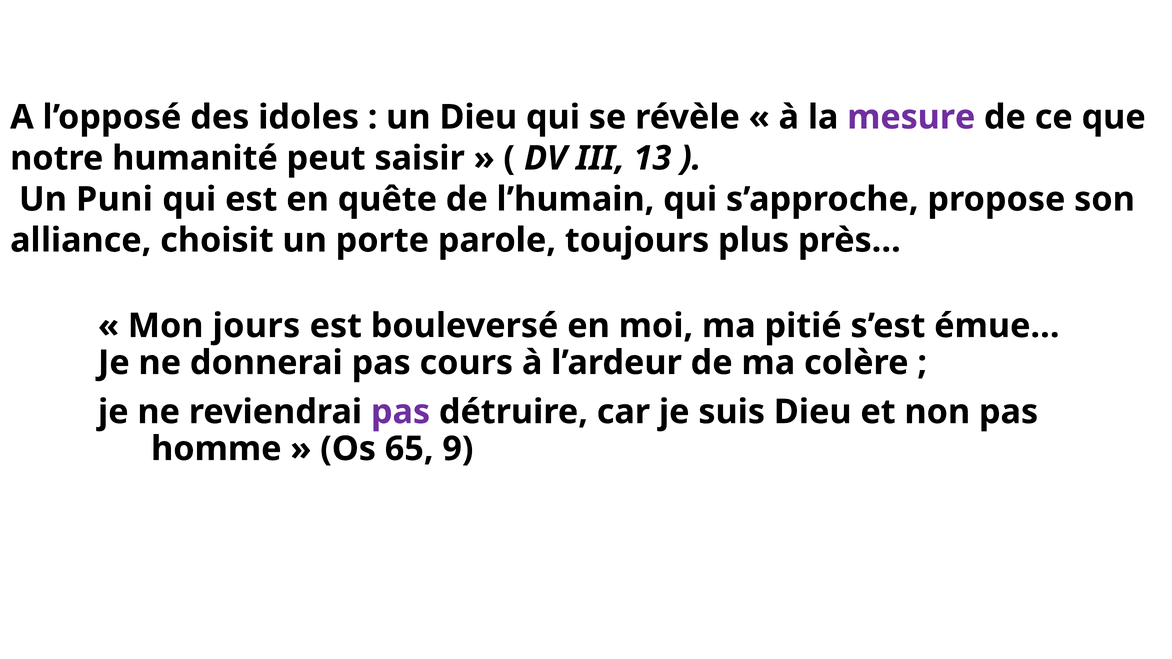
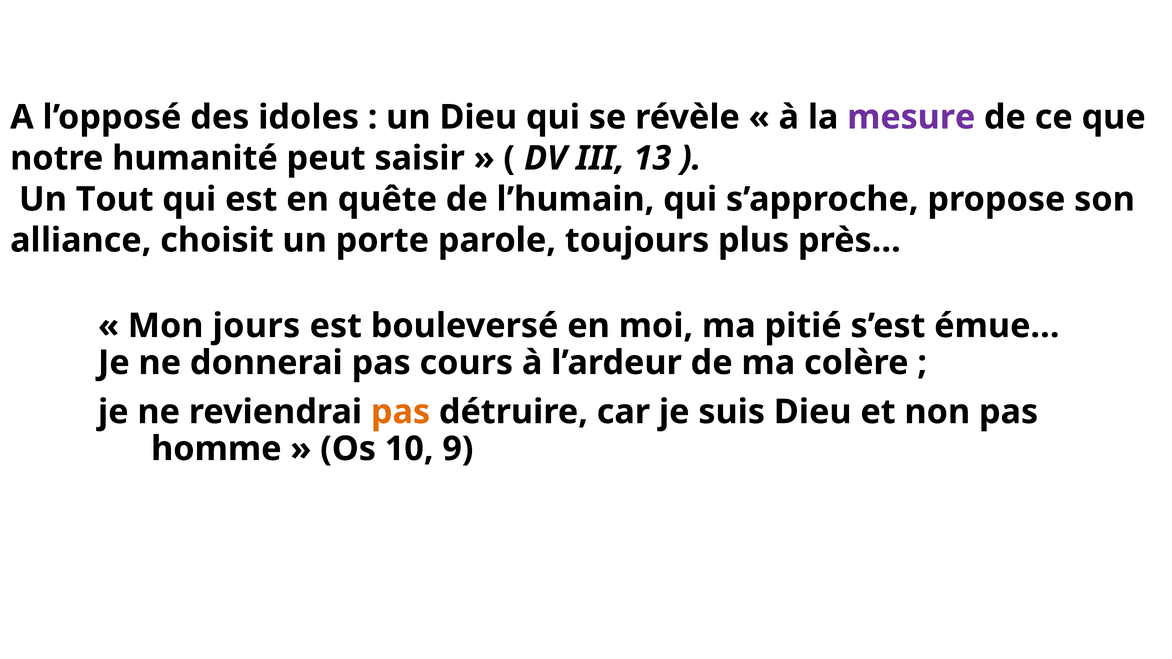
Puni: Puni -> Tout
pas at (401, 412) colour: purple -> orange
65: 65 -> 10
